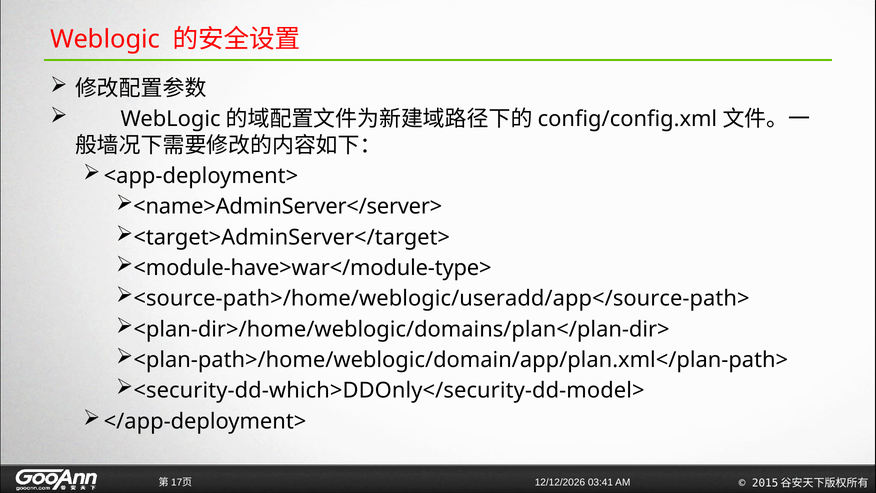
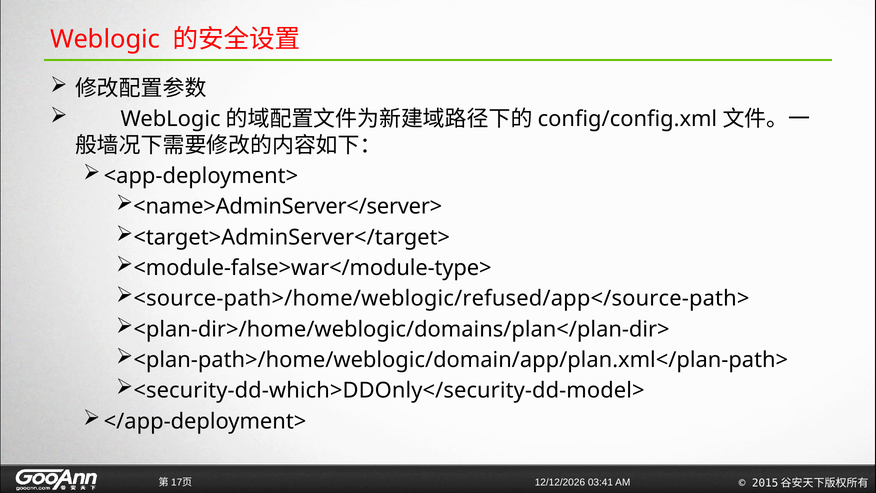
<module-have>war</module-type>: <module-have>war</module-type> -> <module-false>war</module-type>
<source-path>/home/weblogic/useradd/app</source-path>: <source-path>/home/weblogic/useradd/app</source-path> -> <source-path>/home/weblogic/refused/app</source-path>
